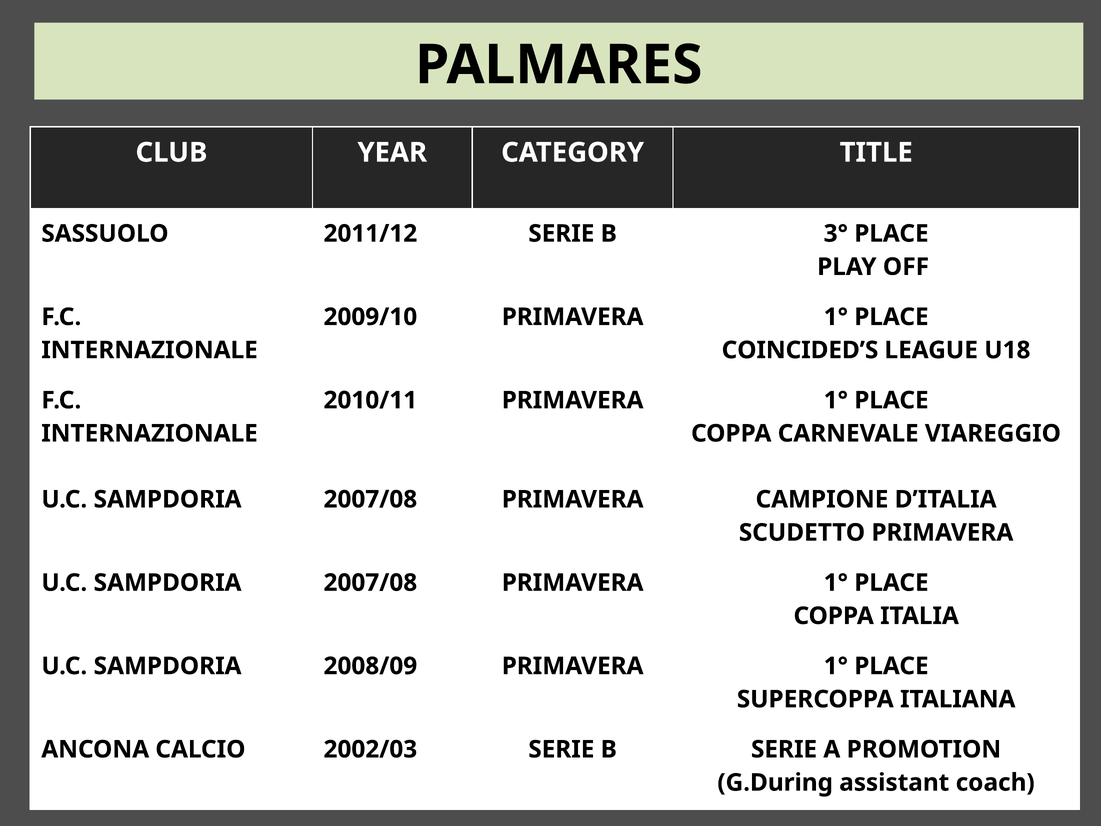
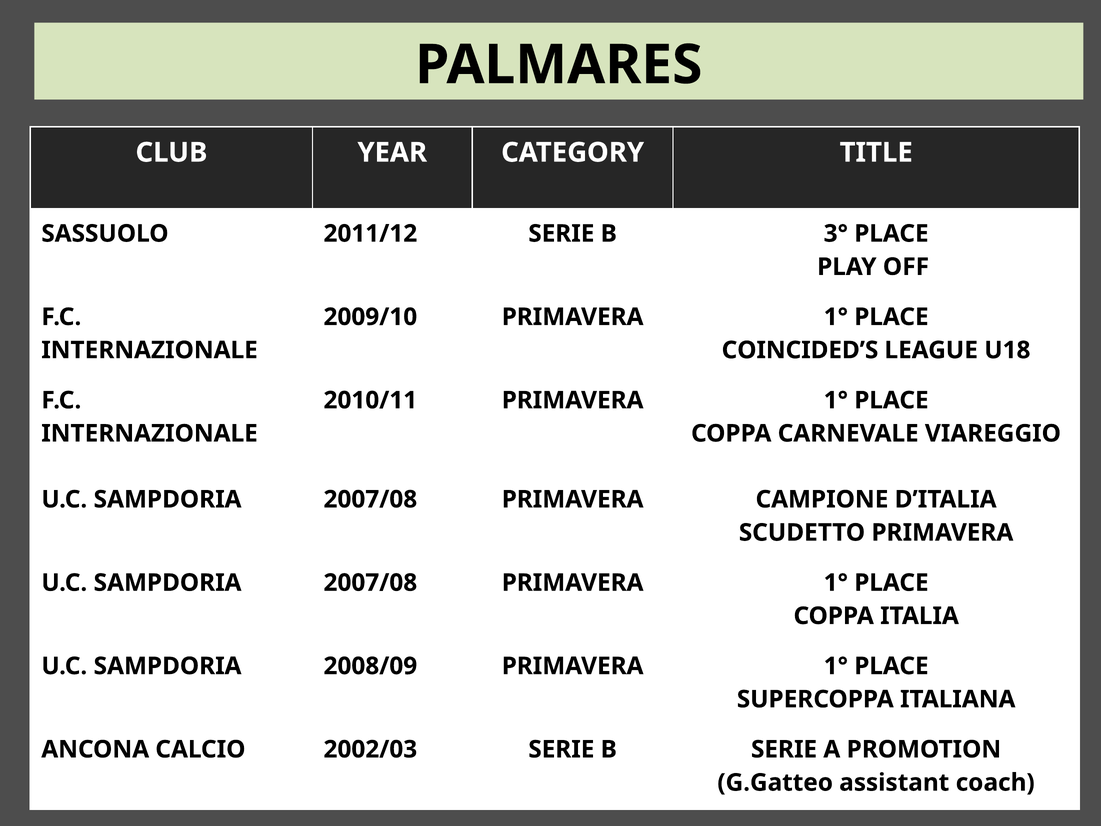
G.During: G.During -> G.Gatteo
